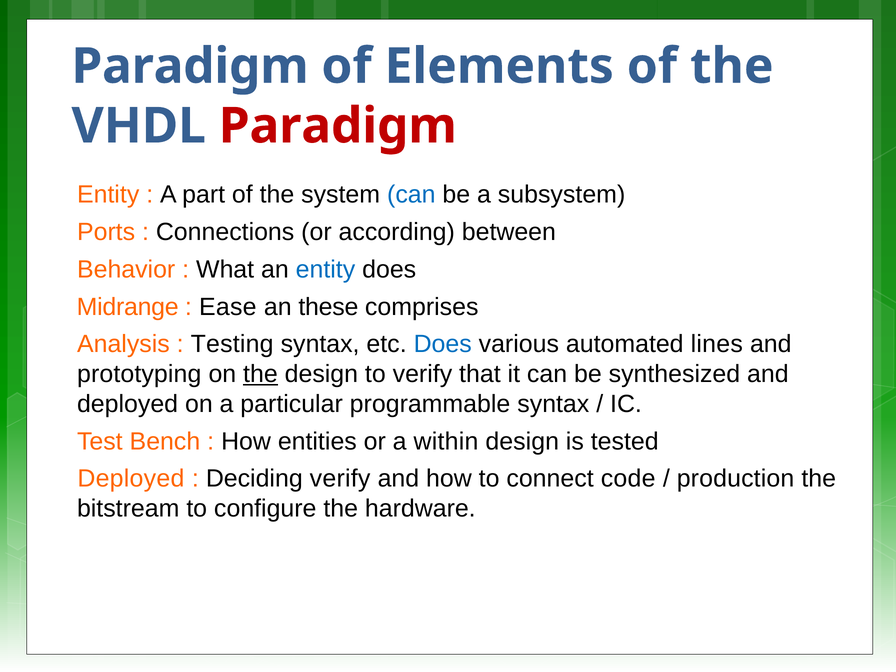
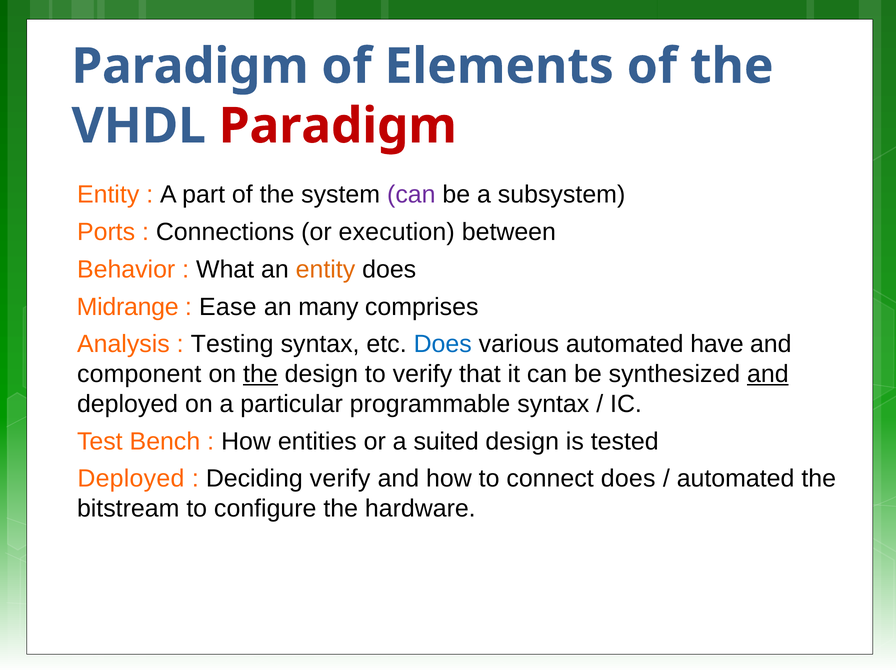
can at (411, 195) colour: blue -> purple
according: according -> execution
entity at (325, 269) colour: blue -> orange
these: these -> many
lines: lines -> have
prototyping: prototyping -> component
and at (768, 374) underline: none -> present
within: within -> suited
connect code: code -> does
production at (736, 479): production -> automated
